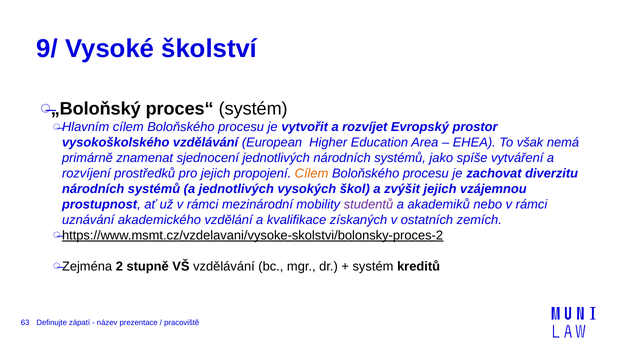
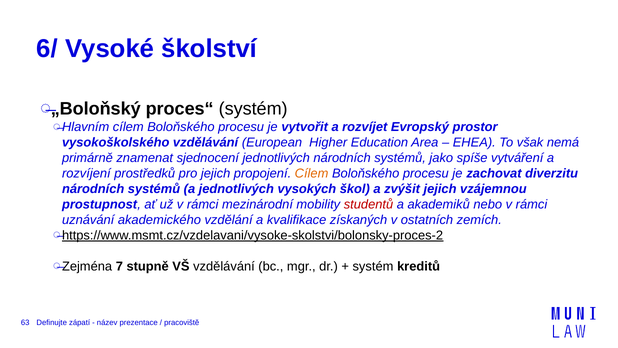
9/: 9/ -> 6/
studentů colour: purple -> red
2: 2 -> 7
